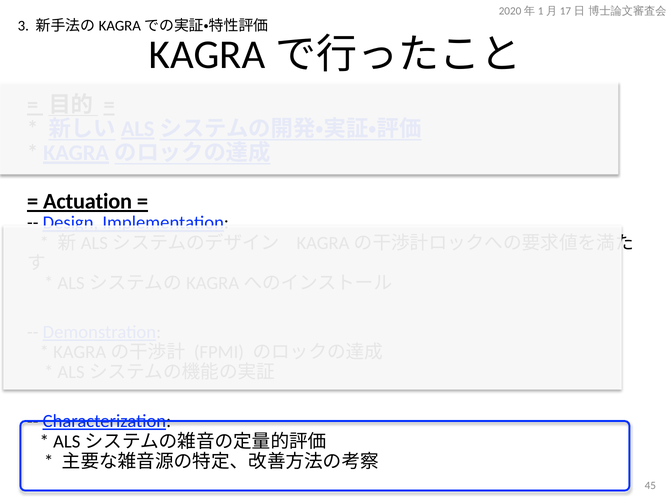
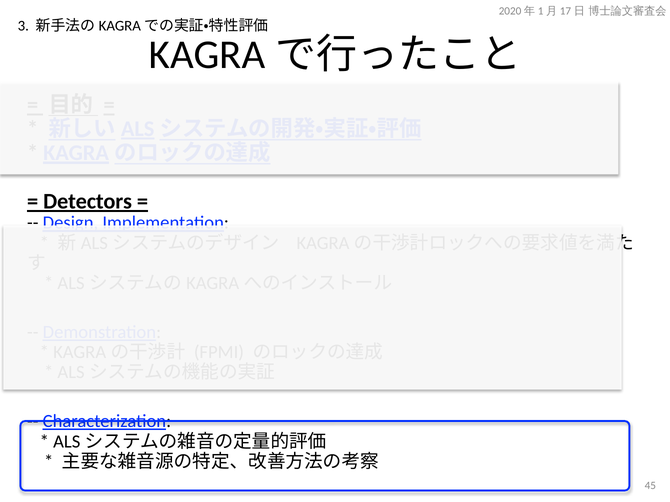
Actuation: Actuation -> Detectors
